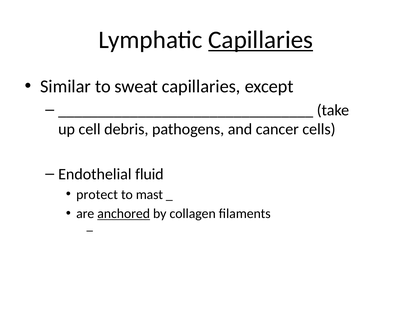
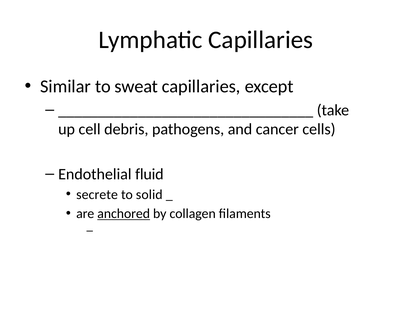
Capillaries at (261, 40) underline: present -> none
protect: protect -> secrete
mast: mast -> solid
